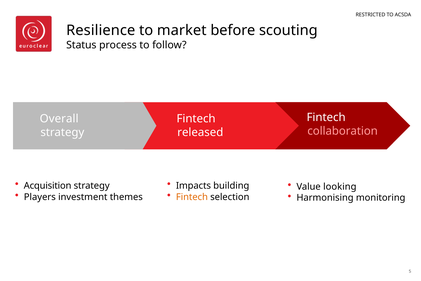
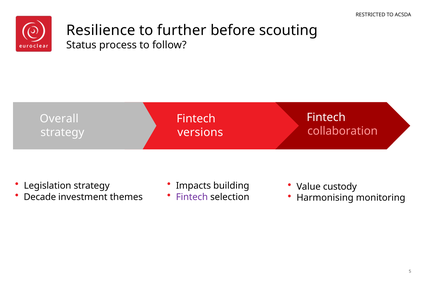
market: market -> further
released: released -> versions
Acquisition: Acquisition -> Legislation
looking: looking -> custody
Players: Players -> Decade
Fintech at (192, 197) colour: orange -> purple
